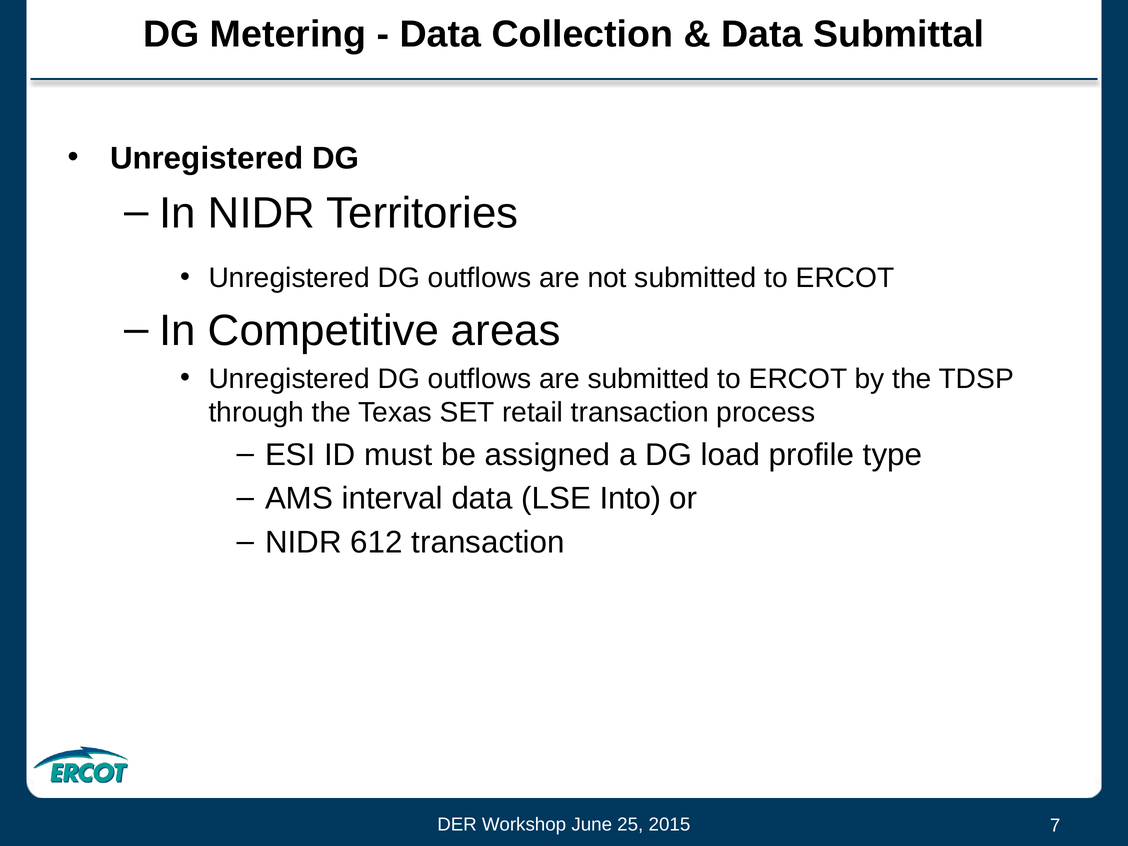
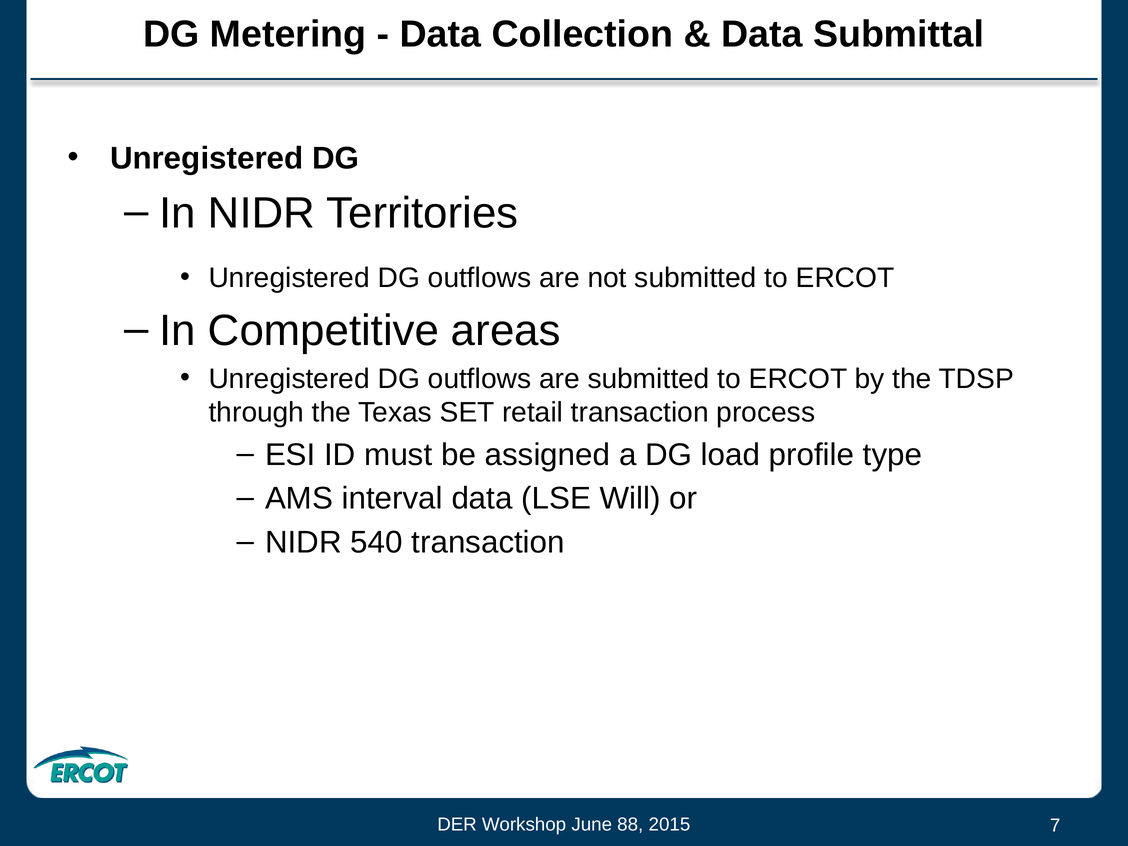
Into: Into -> Will
612: 612 -> 540
25: 25 -> 88
